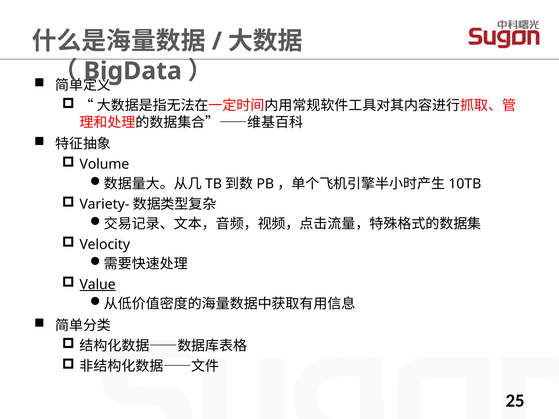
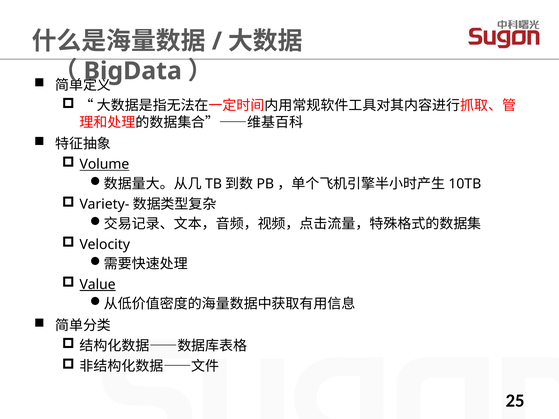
Volume underline: none -> present
